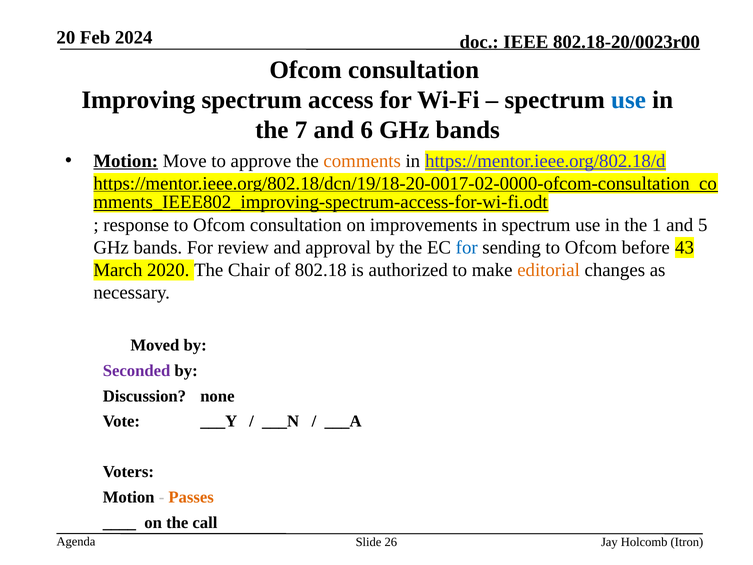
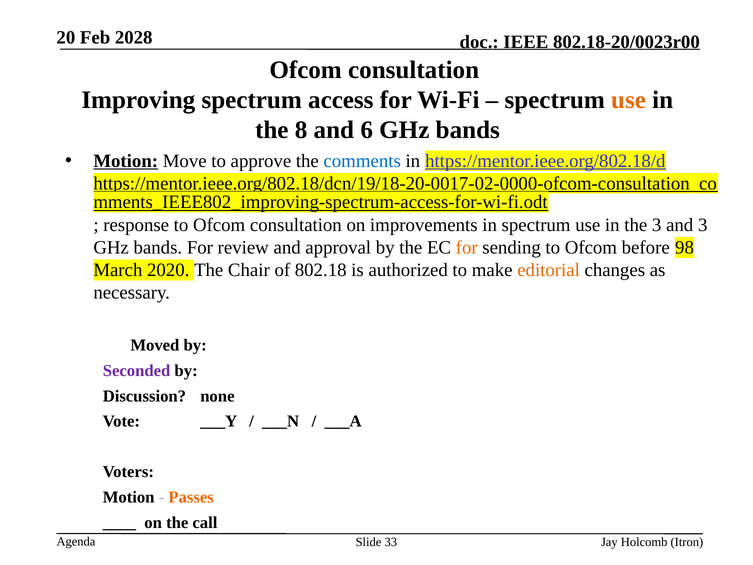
2024: 2024 -> 2028
use at (628, 100) colour: blue -> orange
7: 7 -> 8
comments colour: orange -> blue
the 1: 1 -> 3
and 5: 5 -> 3
for at (467, 247) colour: blue -> orange
43: 43 -> 98
26: 26 -> 33
